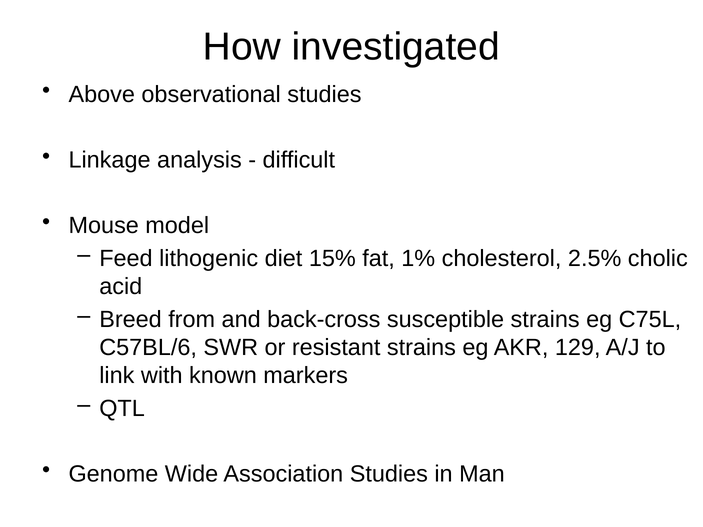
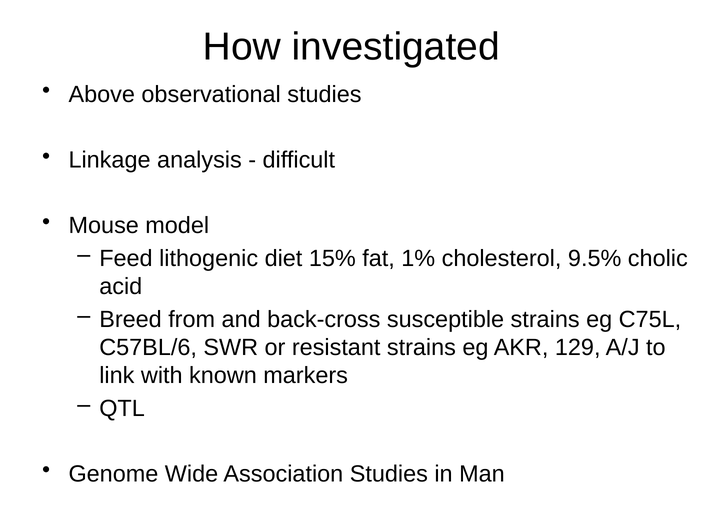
2.5%: 2.5% -> 9.5%
